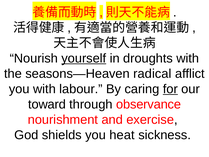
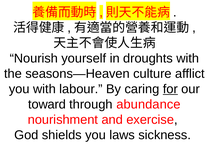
yourself underline: present -> none
radical: radical -> culture
observance: observance -> abundance
heat: heat -> laws
